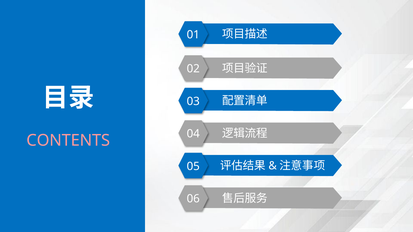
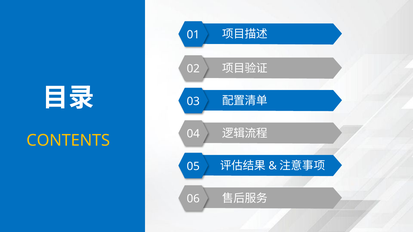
CONTENTS colour: pink -> yellow
